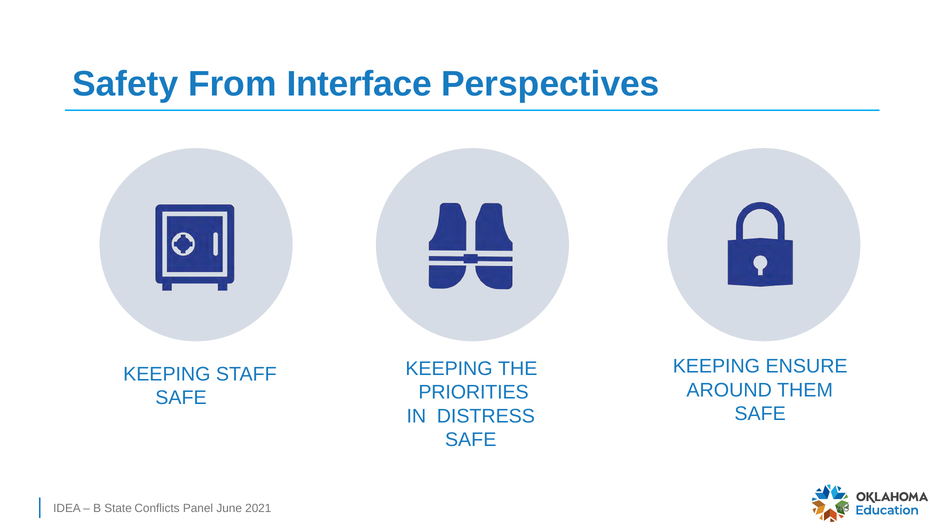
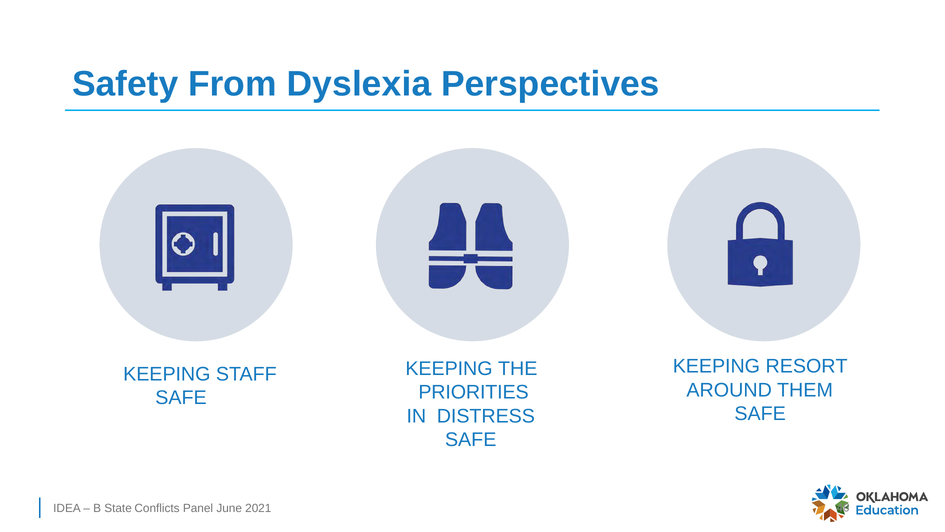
Interface: Interface -> Dyslexia
ENSURE: ENSURE -> RESORT
